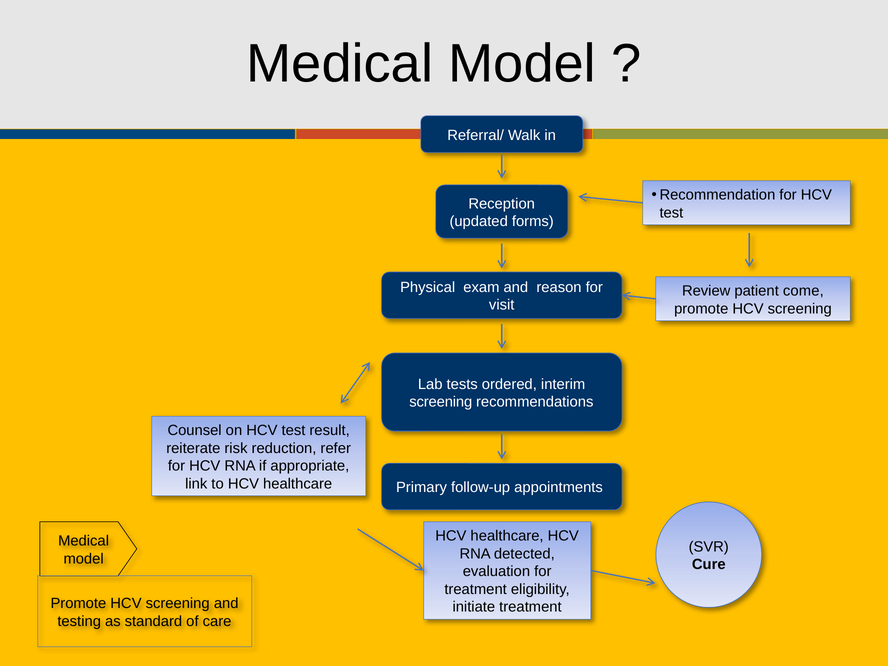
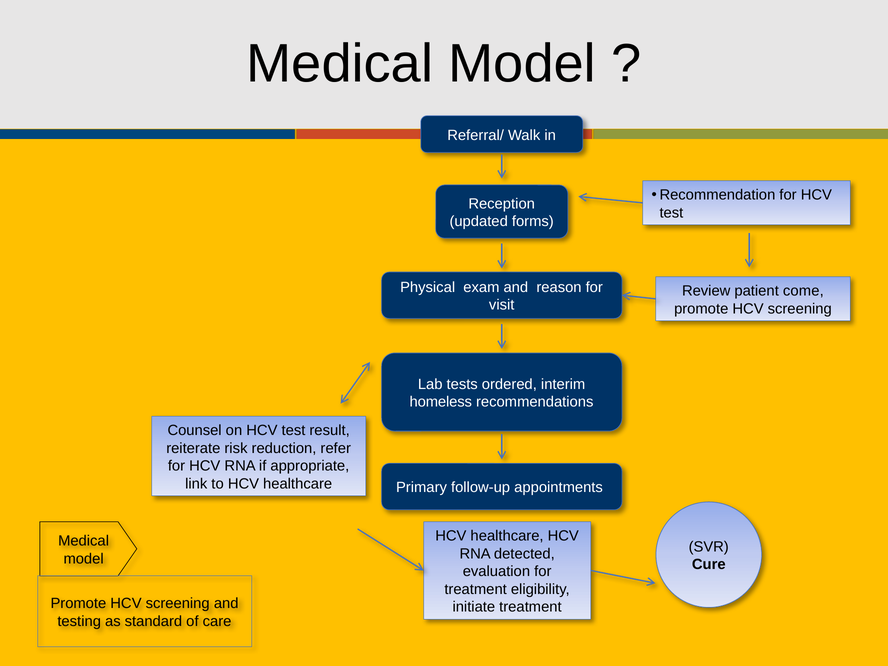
screening at (441, 402): screening -> homeless
